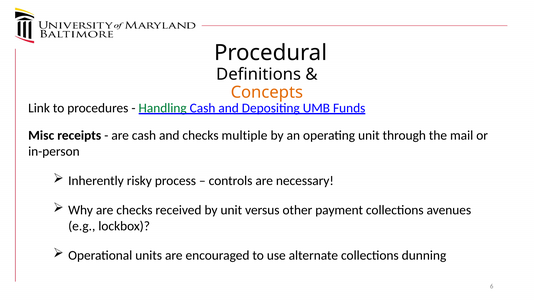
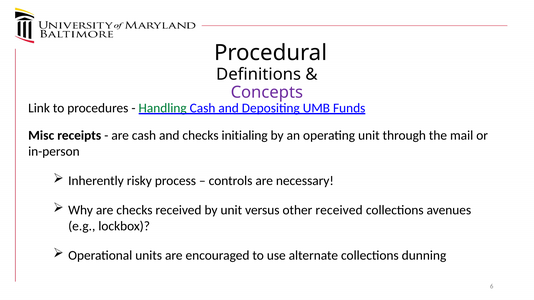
Concepts colour: orange -> purple
multiple: multiple -> initialing
other payment: payment -> received
